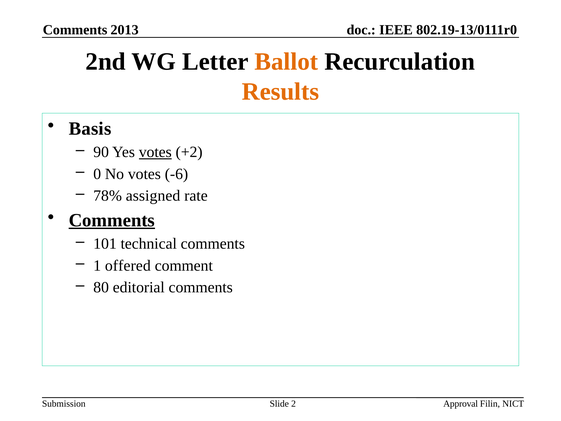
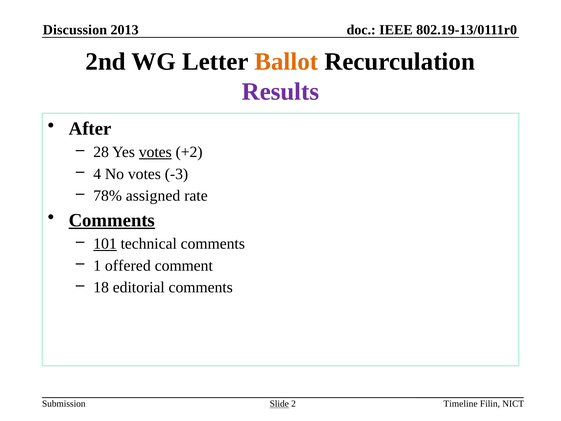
Comments at (75, 30): Comments -> Discussion
Results colour: orange -> purple
Basis: Basis -> After
90: 90 -> 28
0: 0 -> 4
-6: -6 -> -3
101 underline: none -> present
80: 80 -> 18
Slide underline: none -> present
Approval: Approval -> Timeline
